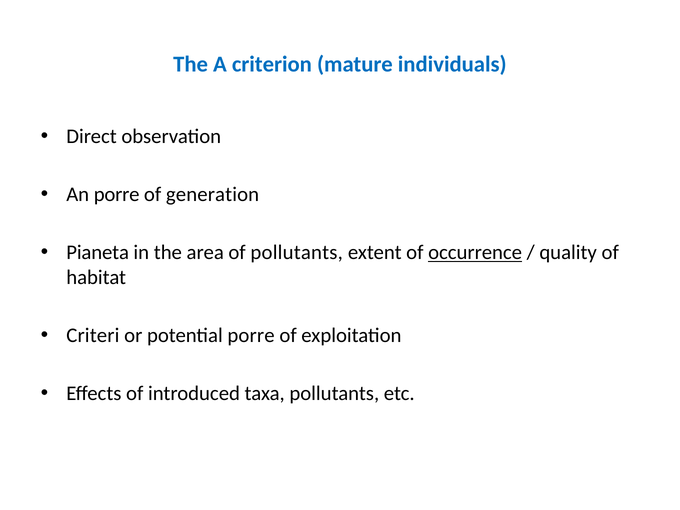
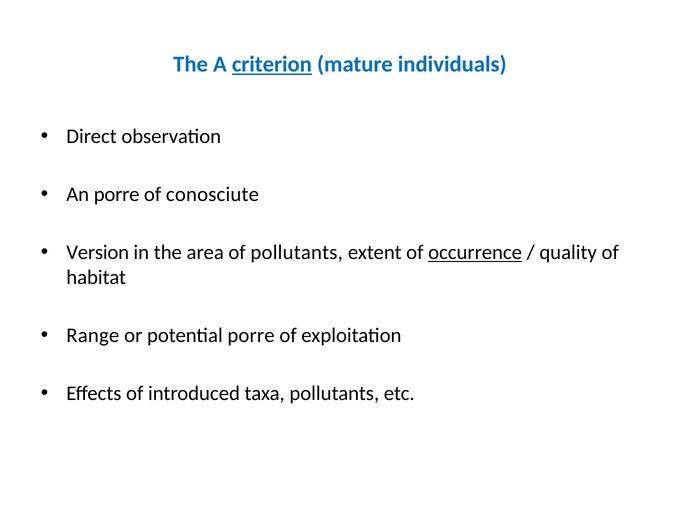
criterion underline: none -> present
generation: generation -> conosciute
Pianeta: Pianeta -> Version
Criteri: Criteri -> Range
